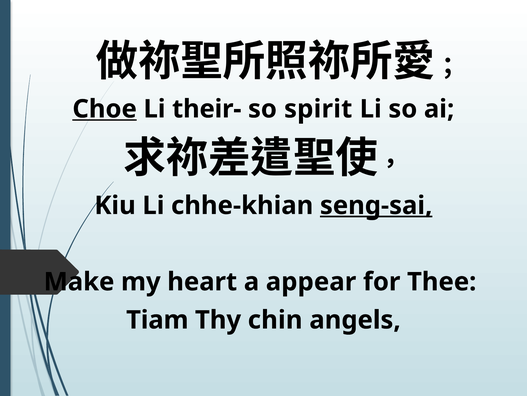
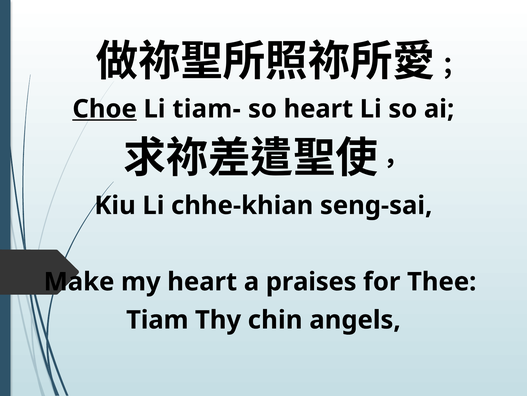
their-: their- -> tiam-
so spirit: spirit -> heart
seng-sai underline: present -> none
appear: appear -> praises
